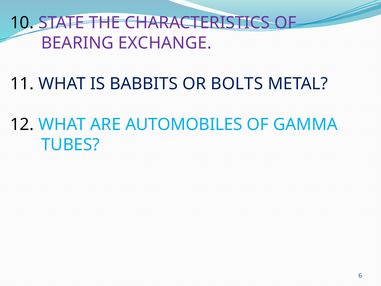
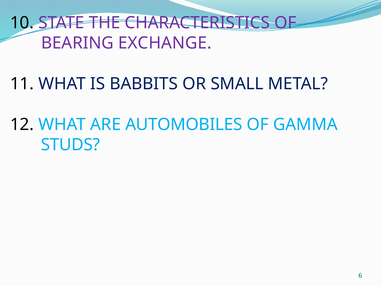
BOLTS: BOLTS -> SMALL
TUBES: TUBES -> STUDS
